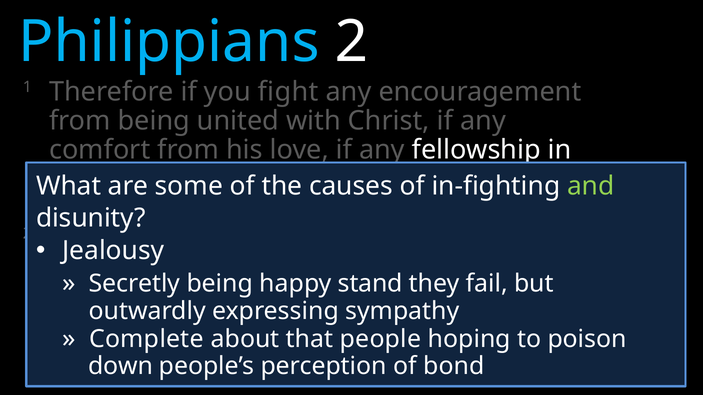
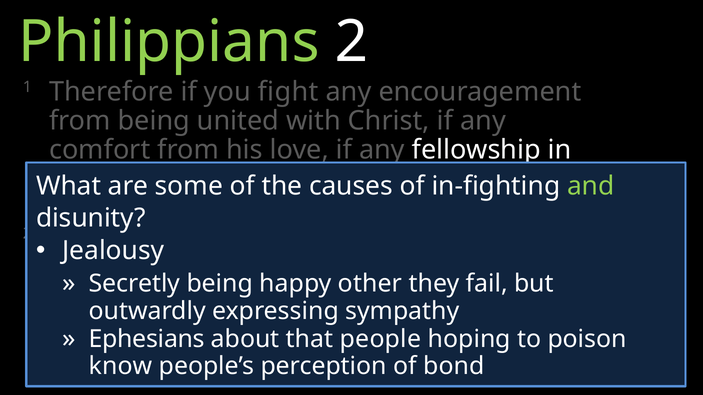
Philippians colour: light blue -> light green
stand: stand -> other
Complete at (146, 339): Complete -> Ephesians
down: down -> know
